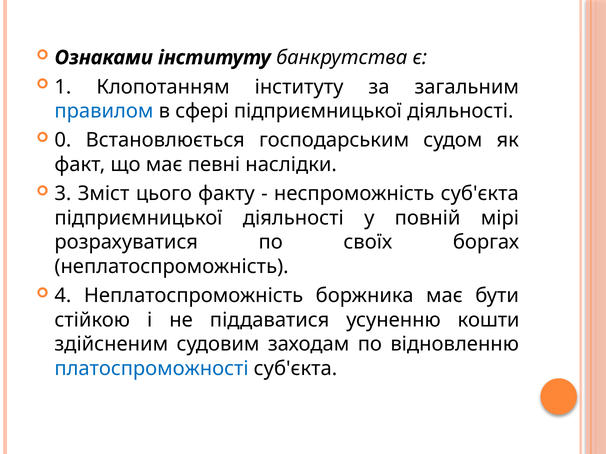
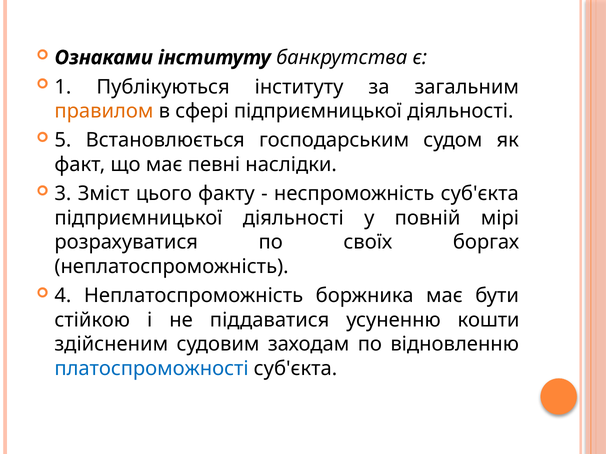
Клопотанням: Клопотанням -> Публікуються
правилом colour: blue -> orange
0: 0 -> 5
